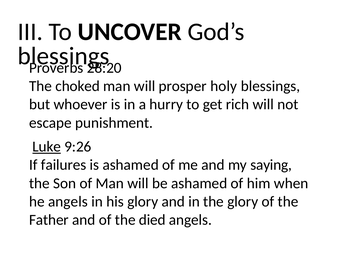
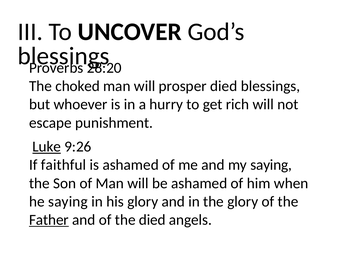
prosper holy: holy -> died
failures: failures -> faithful
he angels: angels -> saying
Father underline: none -> present
